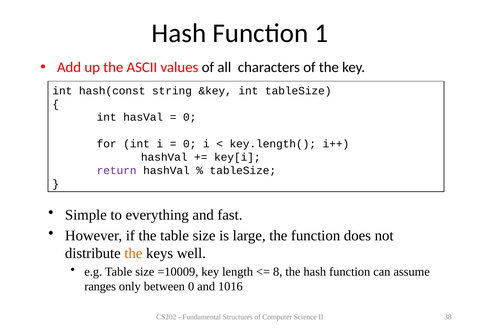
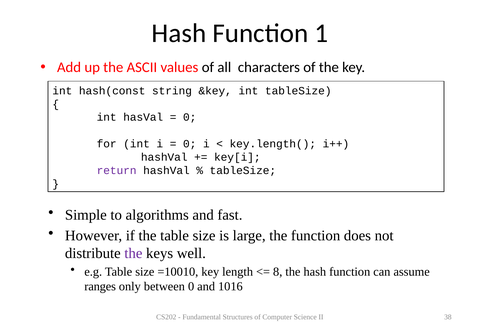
everything: everything -> algorithms
the at (133, 254) colour: orange -> purple
=10009: =10009 -> =10010
